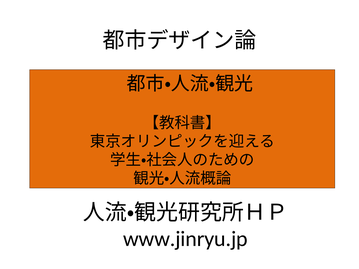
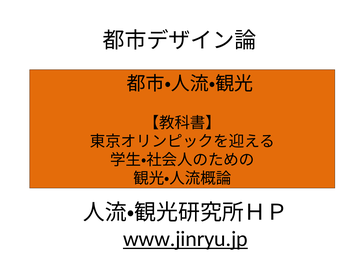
www.jinryu.jp underline: none -> present
